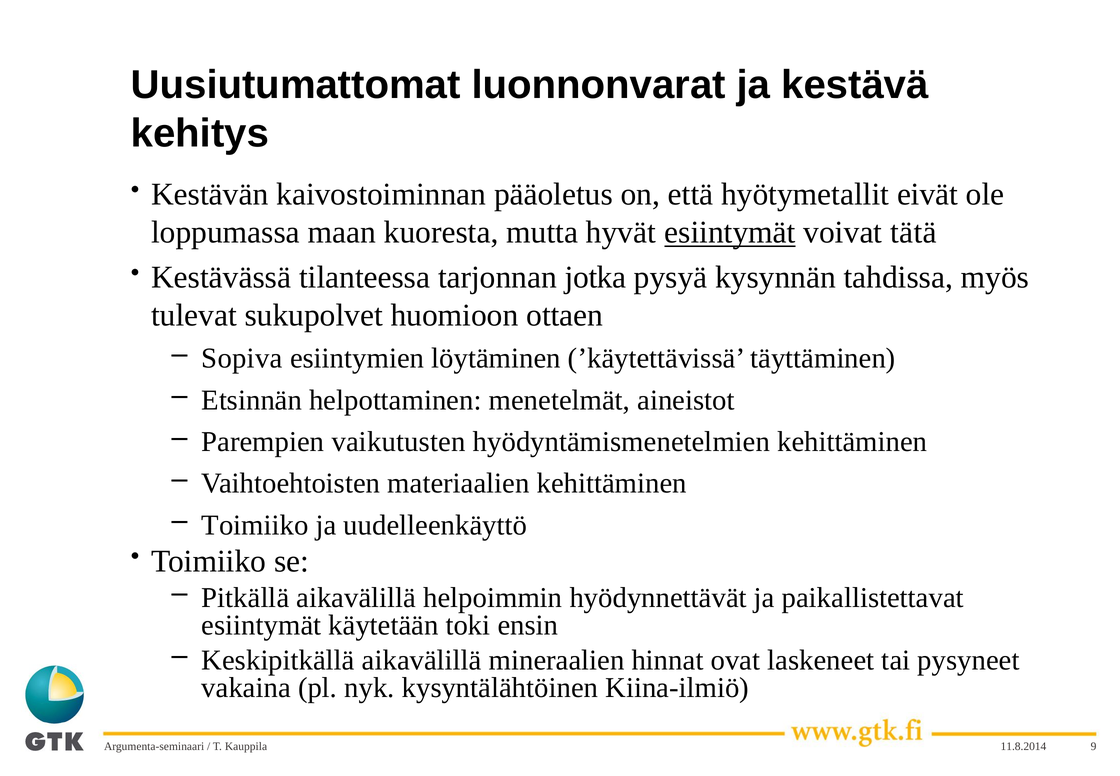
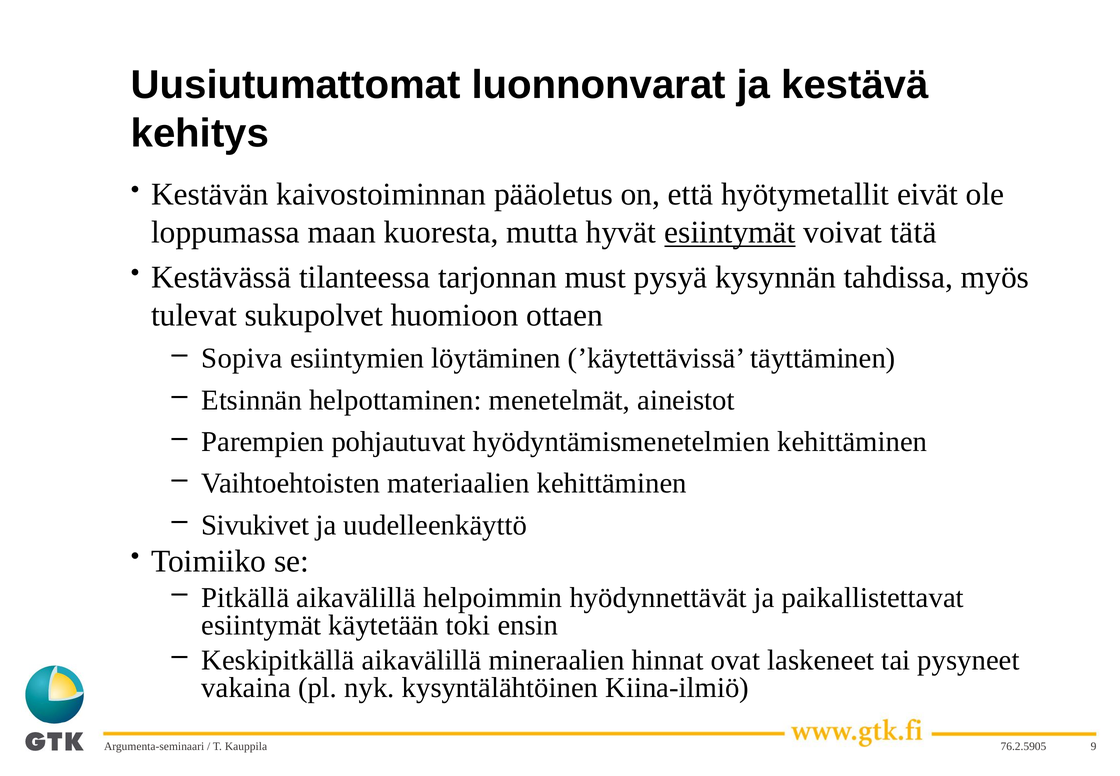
jotka: jotka -> must
vaikutusten: vaikutusten -> pohjautuvat
Toimiiko at (255, 525): Toimiiko -> Sivukivet
11.8.2014: 11.8.2014 -> 76.2.5905
